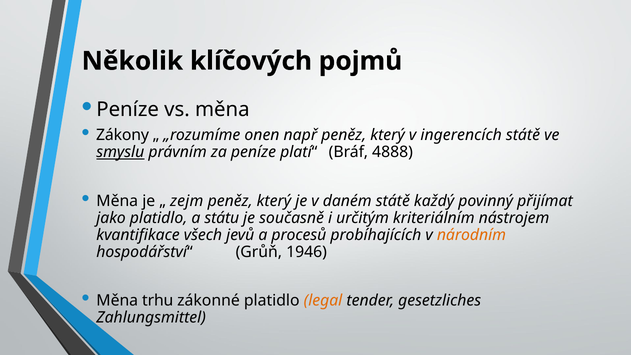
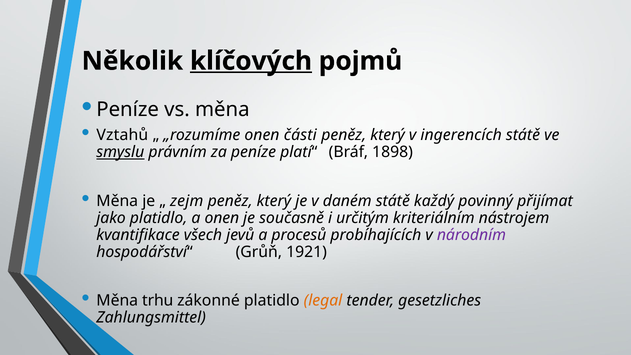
klíčových underline: none -> present
Zákony: Zákony -> Vztahů
např: např -> části
4888: 4888 -> 1898
a státu: státu -> onen
národním colour: orange -> purple
1946: 1946 -> 1921
